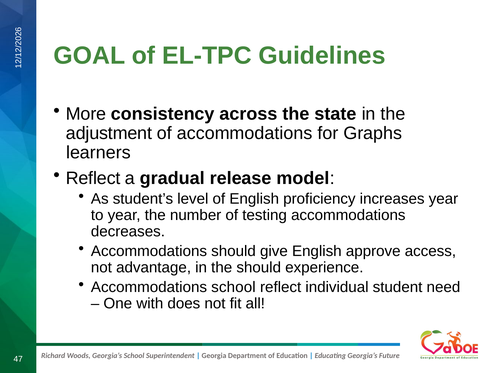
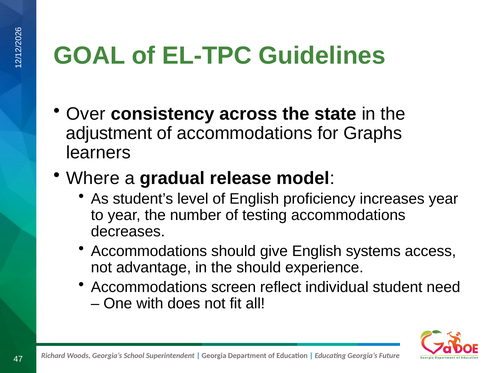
More: More -> Over
Reflect at (93, 178): Reflect -> Where
approve: approve -> systems
Accommodations school: school -> screen
